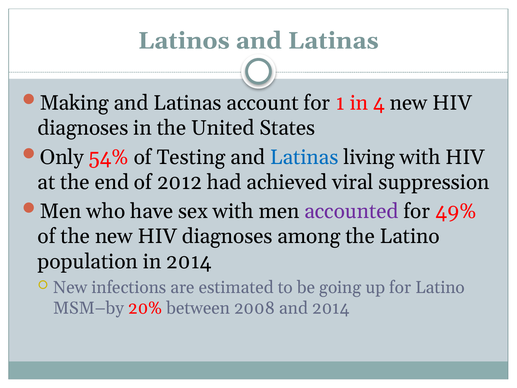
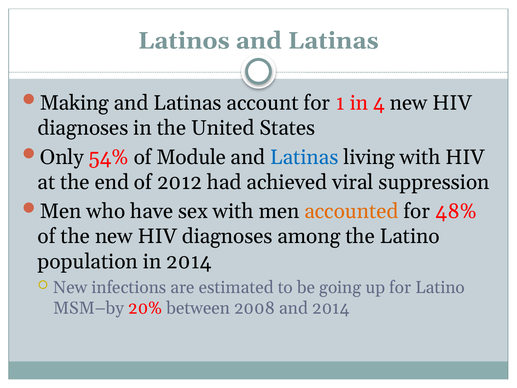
Testing: Testing -> Module
accounted colour: purple -> orange
49%: 49% -> 48%
